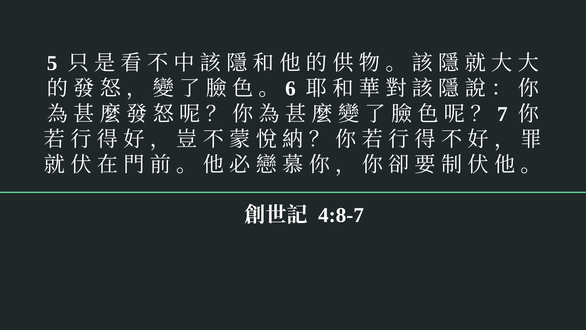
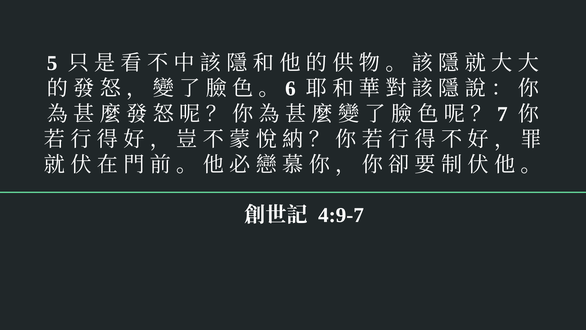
4:8-7: 4:8-7 -> 4:9-7
